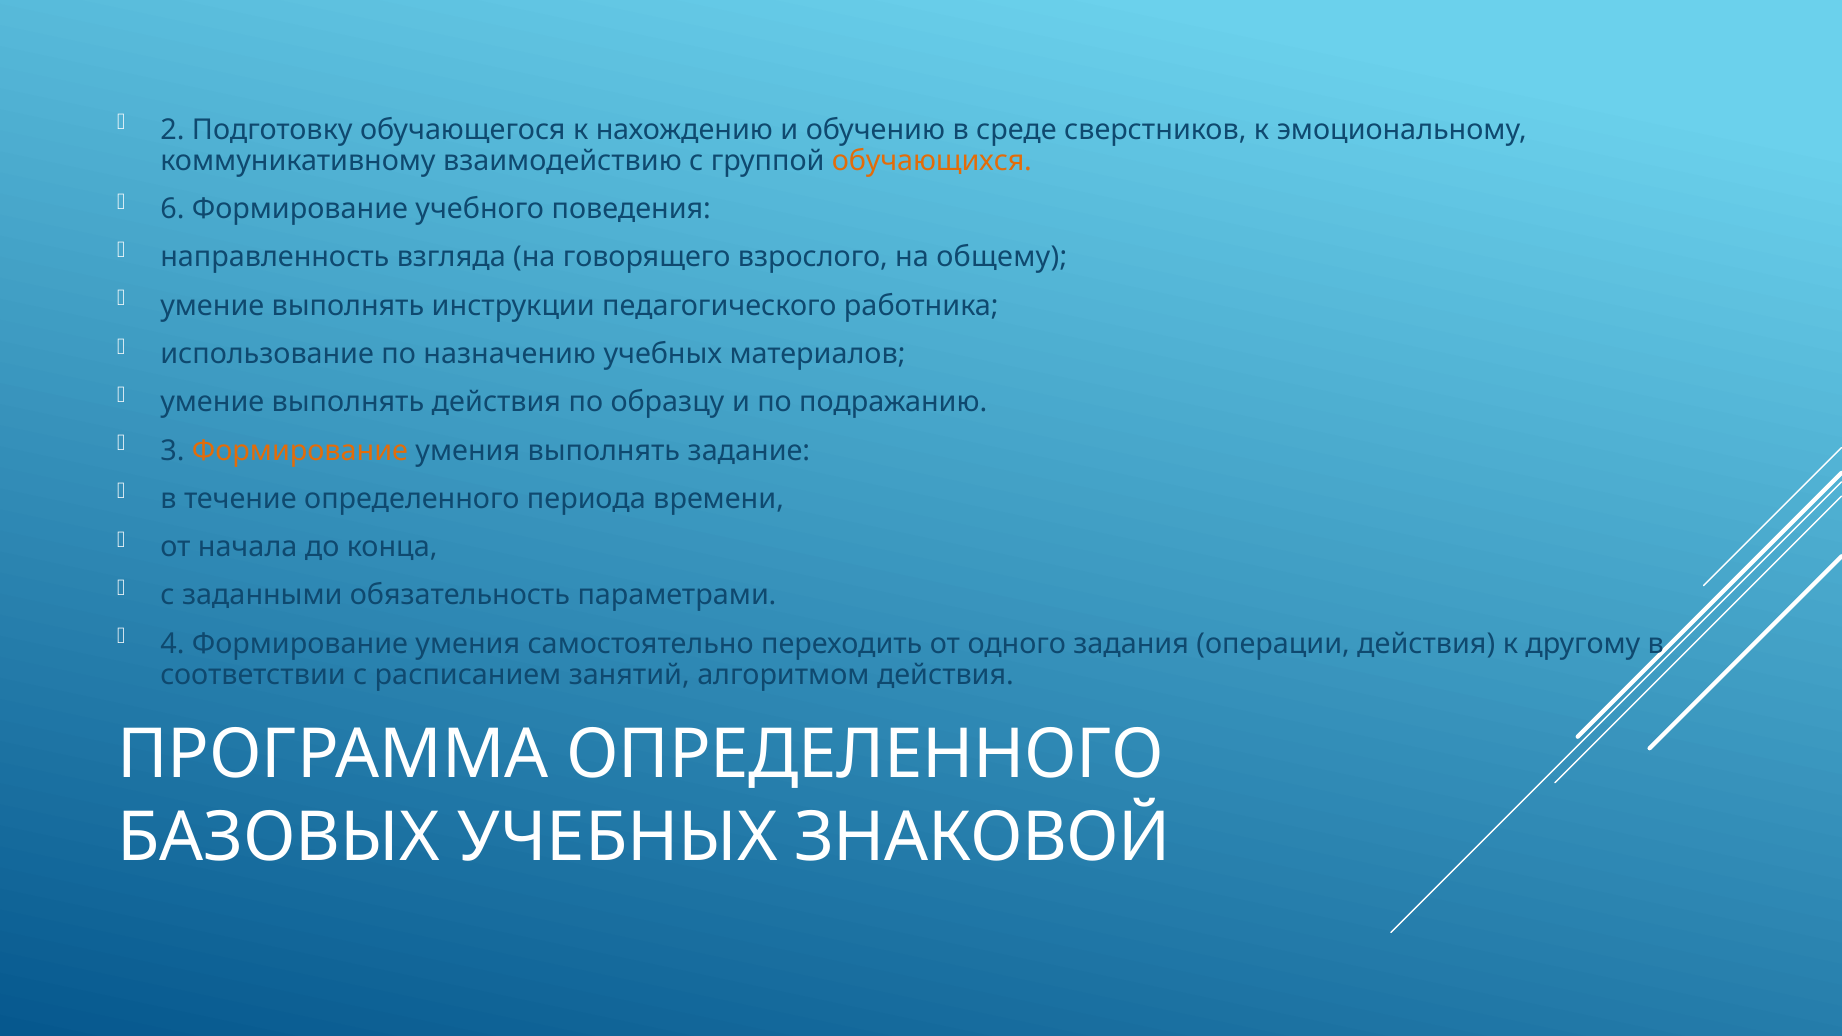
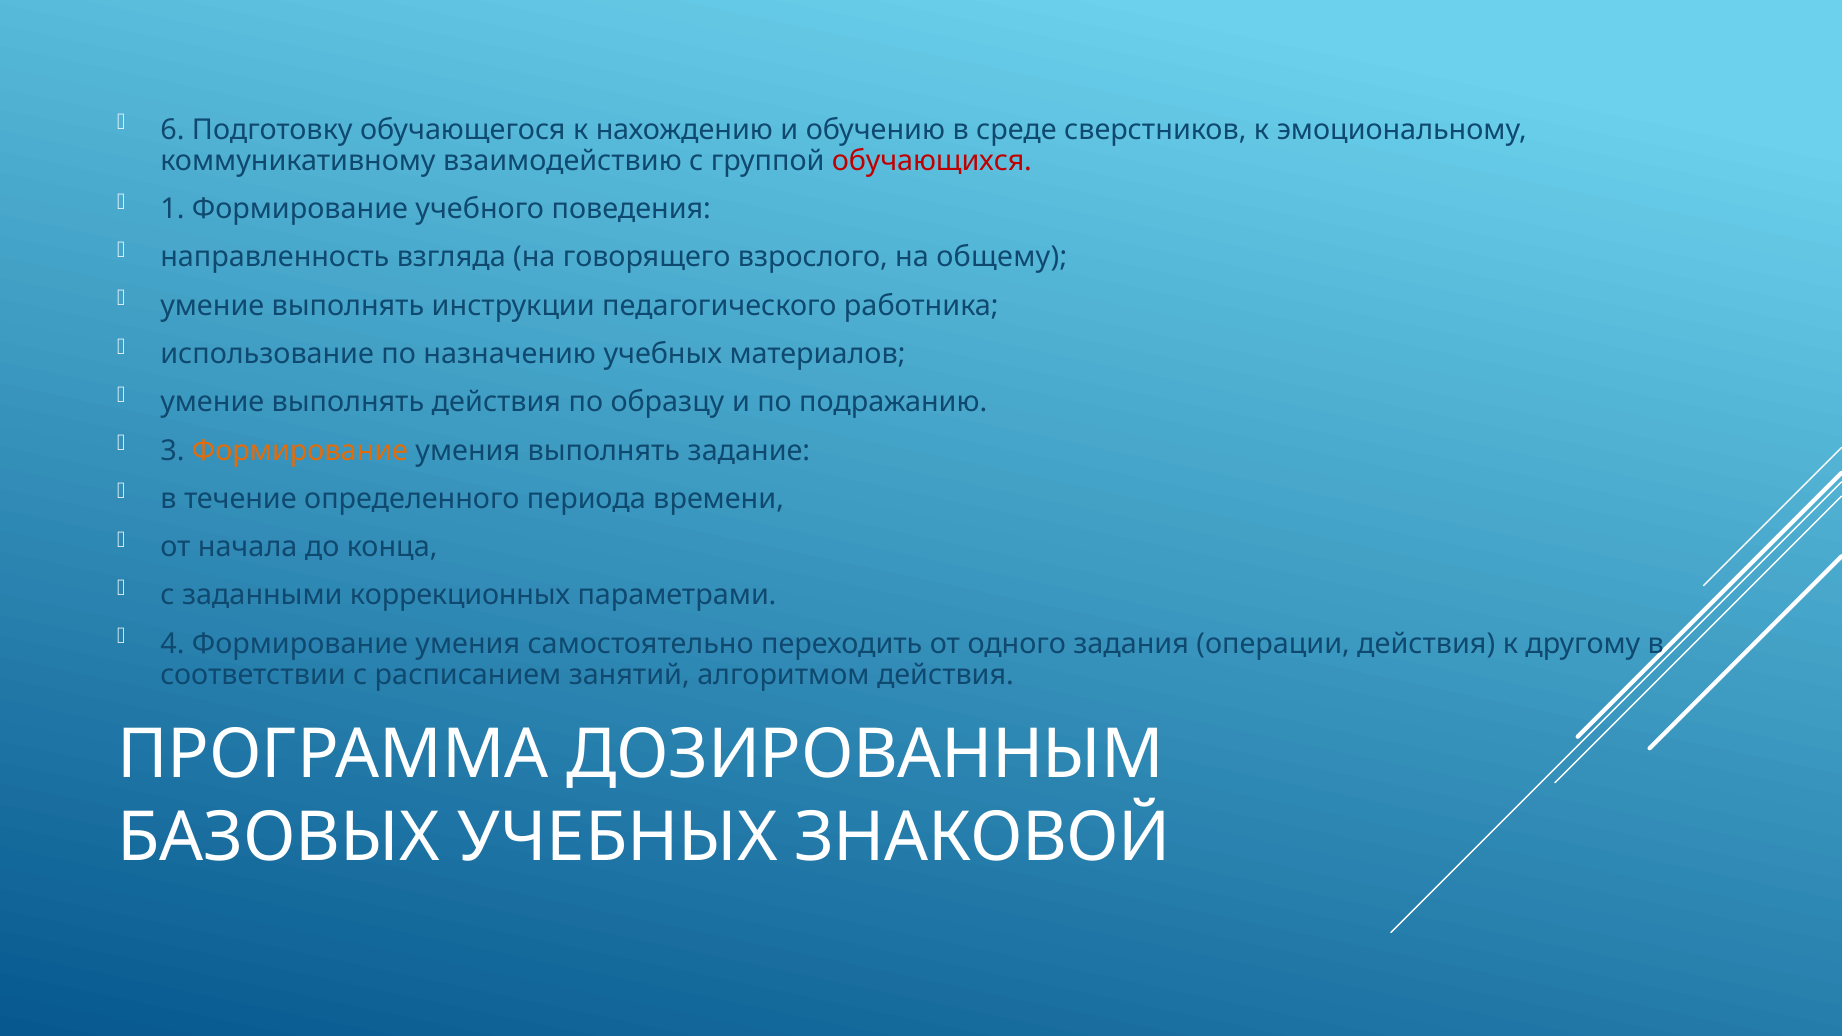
2: 2 -> 6
обучающихся colour: orange -> red
6: 6 -> 1
обязательность: обязательность -> коррекционных
ПРОГРАММА ОПРЕДЕЛЕННОГО: ОПРЕДЕЛЕННОГО -> ДОЗИРОВАННЫМ
